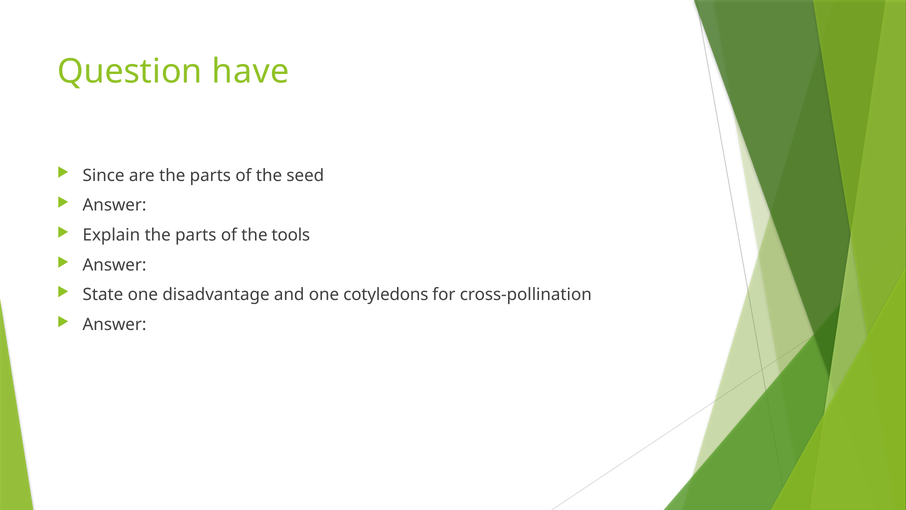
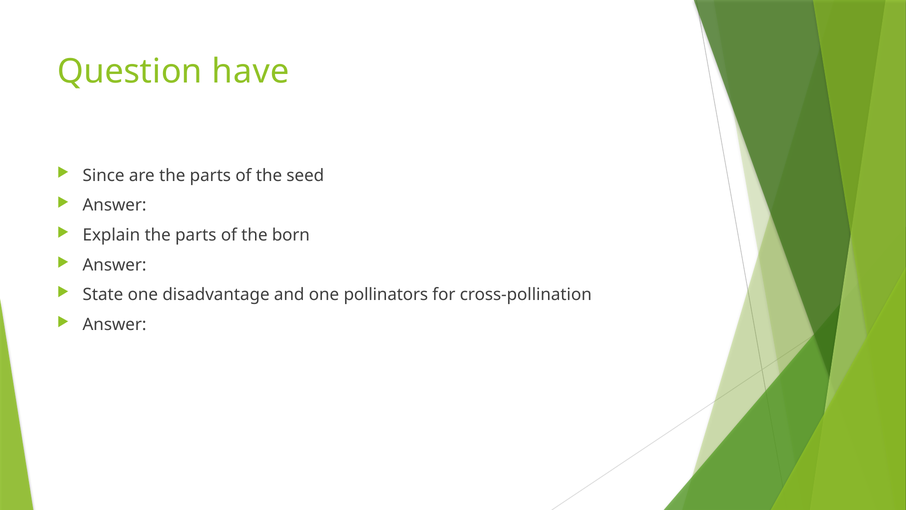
tools: tools -> born
cotyledons: cotyledons -> pollinators
